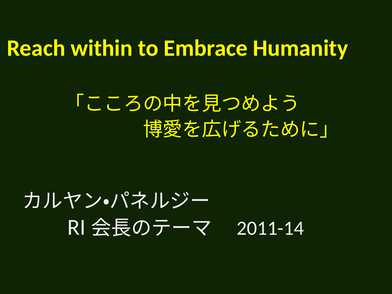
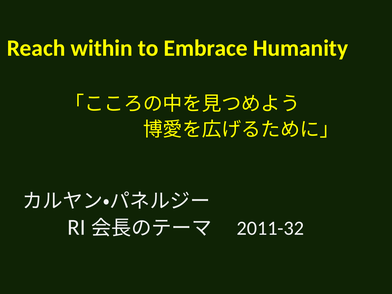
2011-14: 2011-14 -> 2011-32
